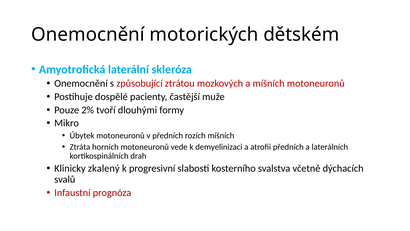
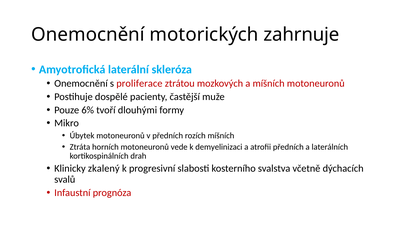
dětském: dětském -> zahrnuje
způsobující: způsobující -> proliferace
2%: 2% -> 6%
